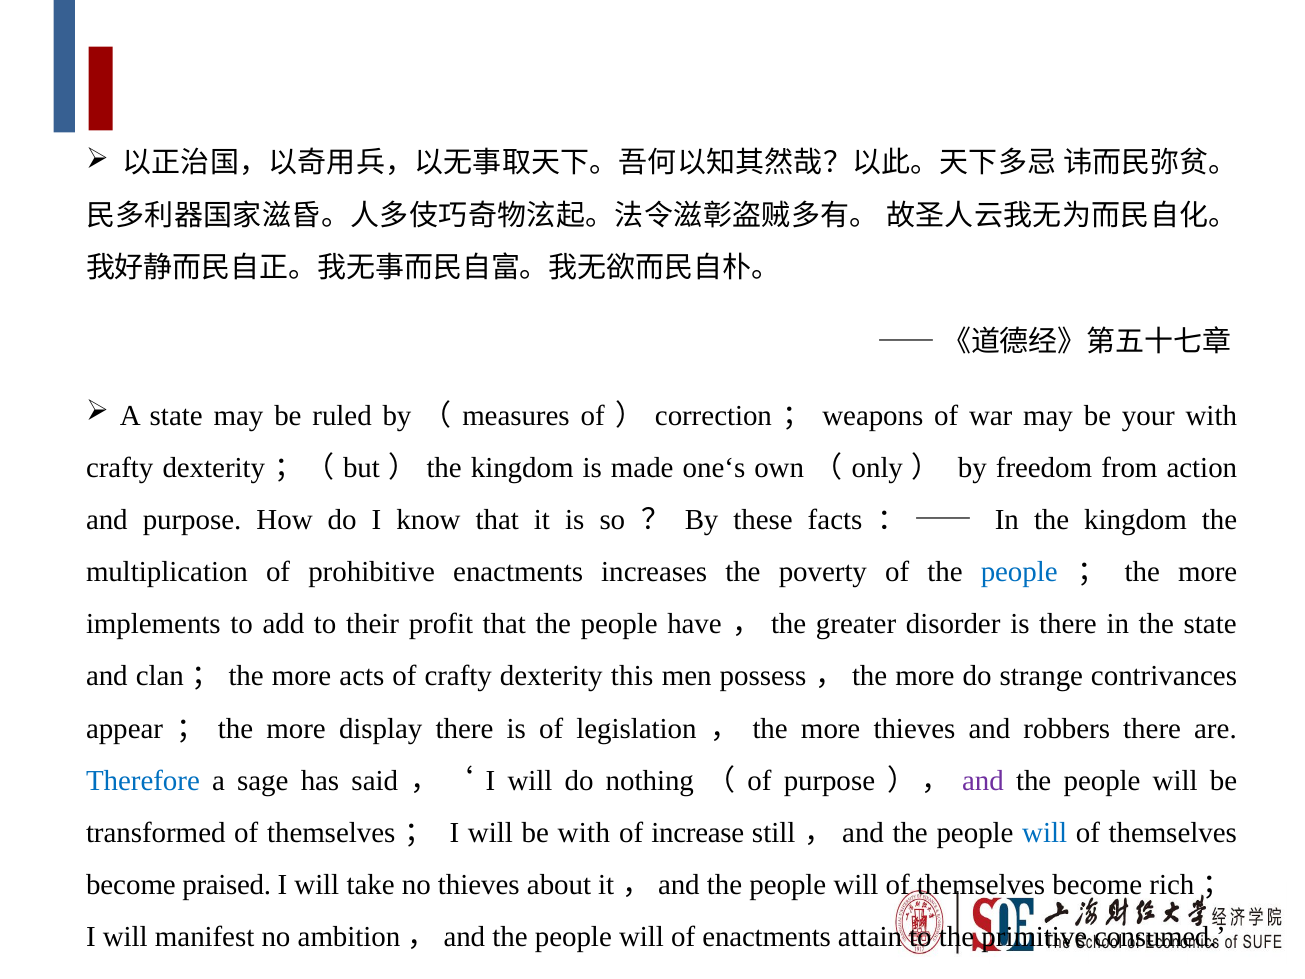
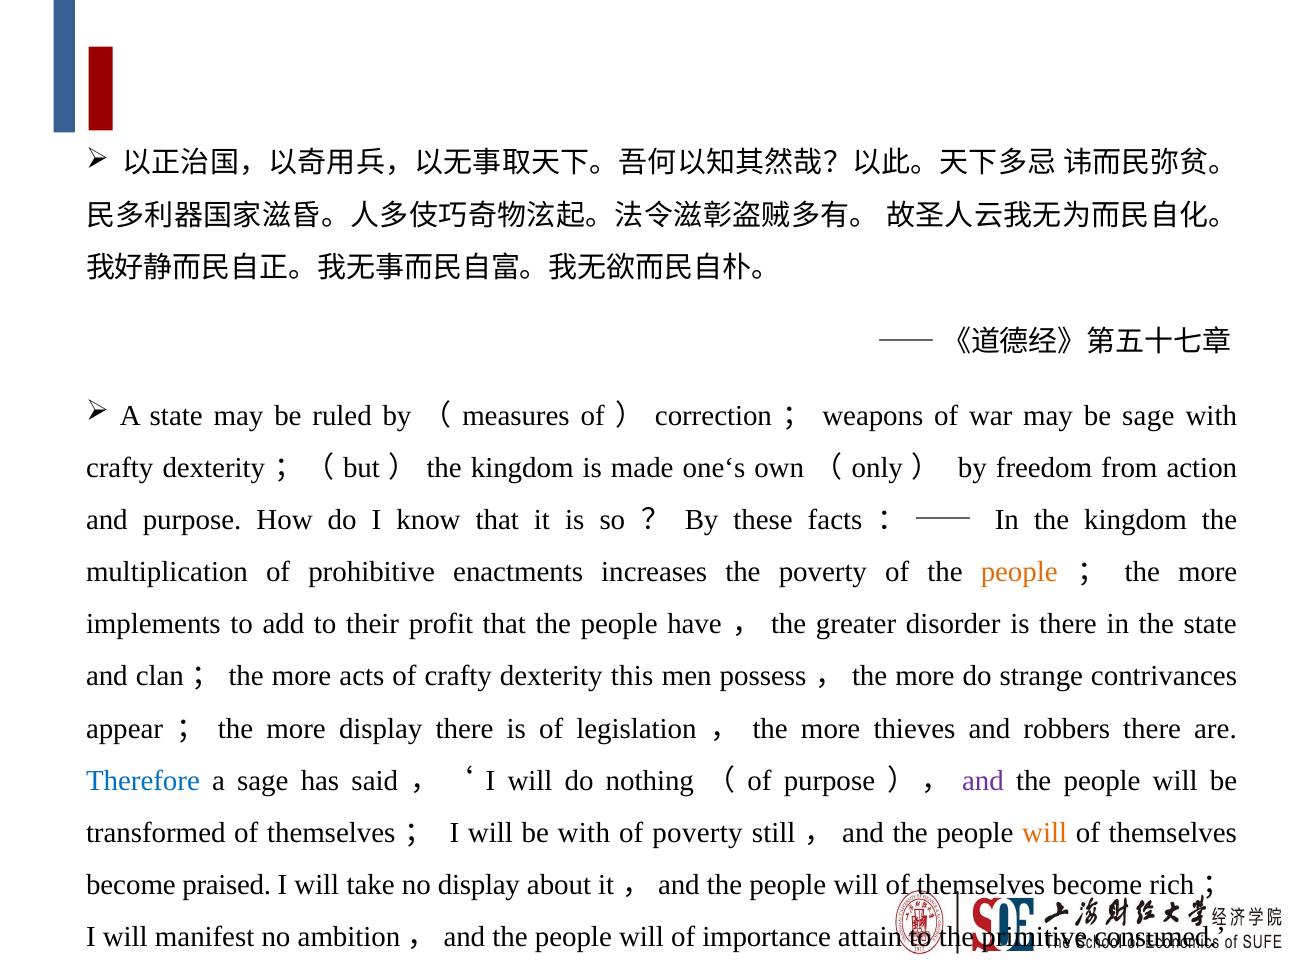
be your: your -> sage
people at (1019, 572) colour: blue -> orange
of increase: increase -> poverty
will at (1045, 833) colour: blue -> orange
no thieves: thieves -> display
of enactments: enactments -> importance
